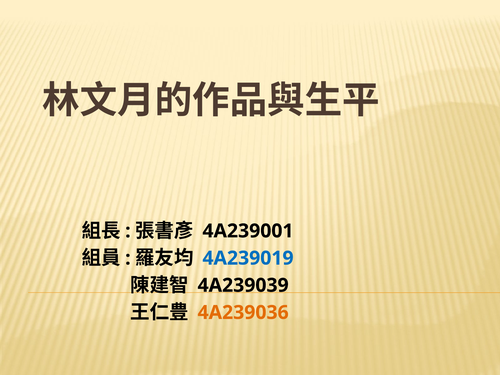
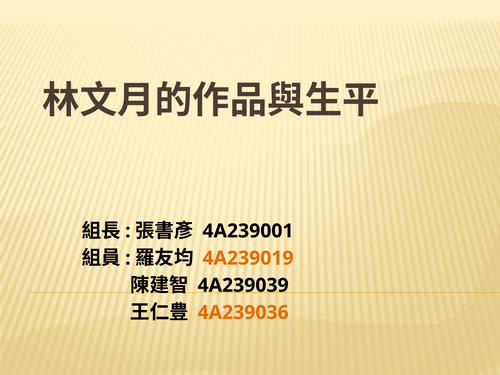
4A239019 colour: blue -> orange
